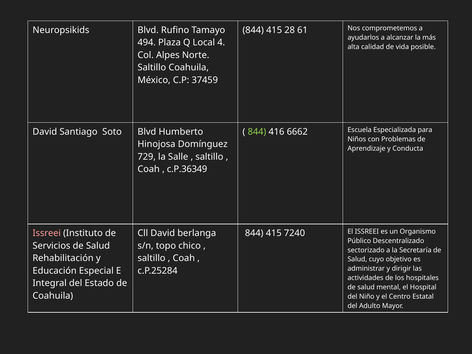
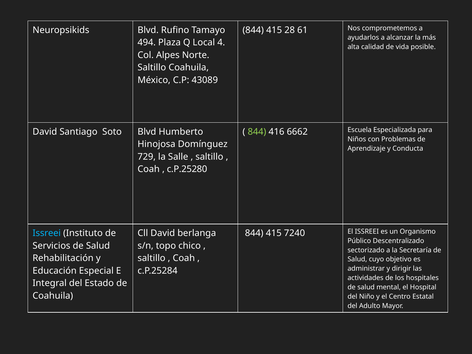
37459: 37459 -> 43089
c.P.36349: c.P.36349 -> c.P.25280
Issreei at (47, 233) colour: pink -> light blue
